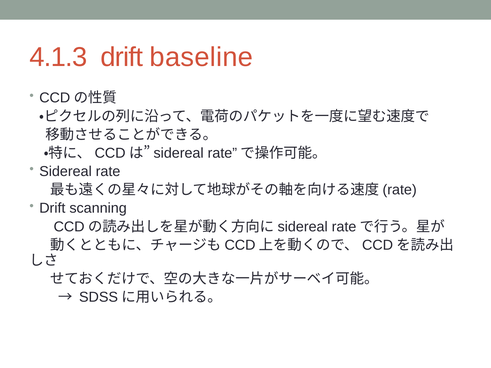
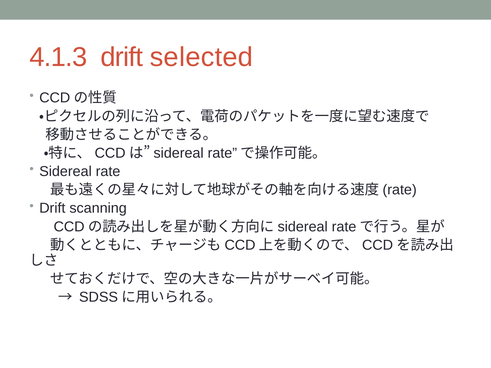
baseline: baseline -> selected
